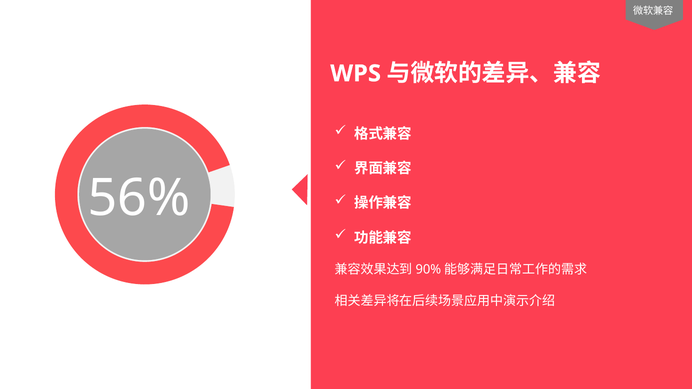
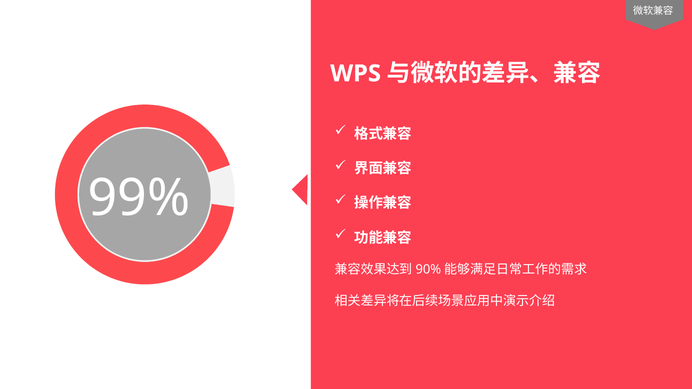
56%: 56% -> 99%
